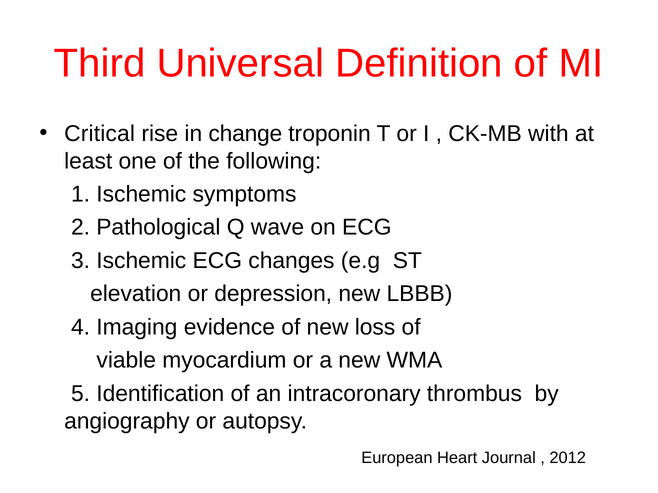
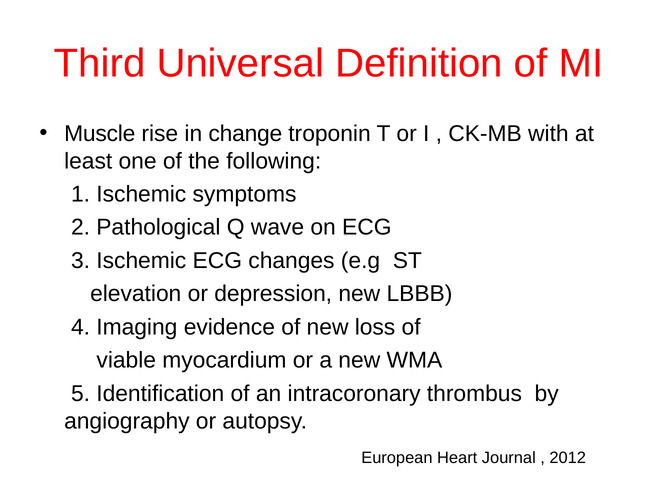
Critical: Critical -> Muscle
